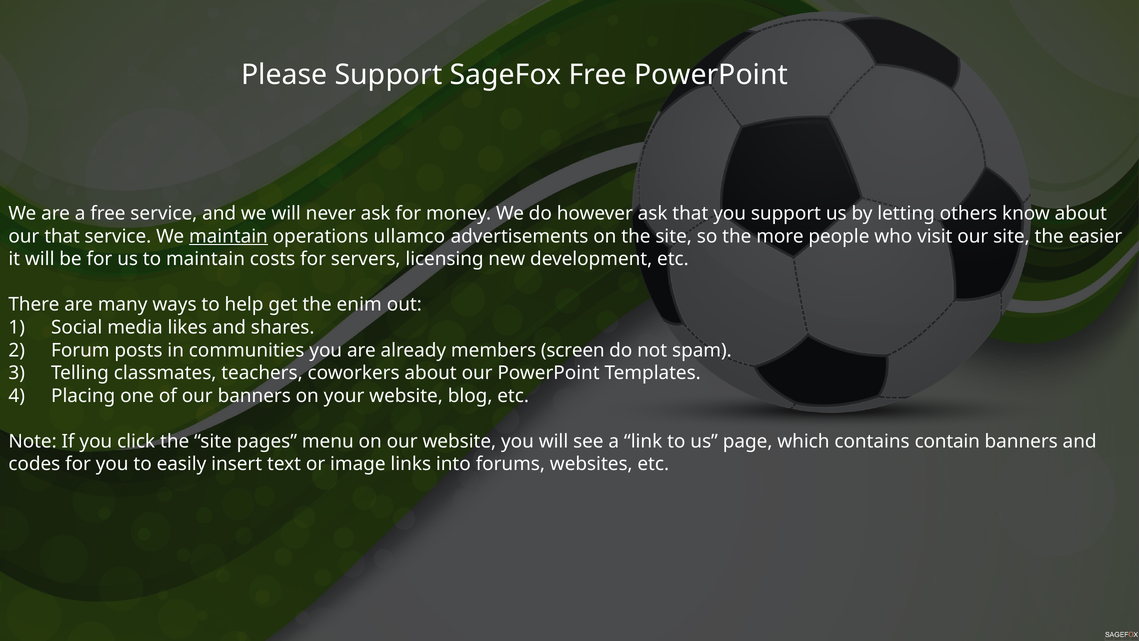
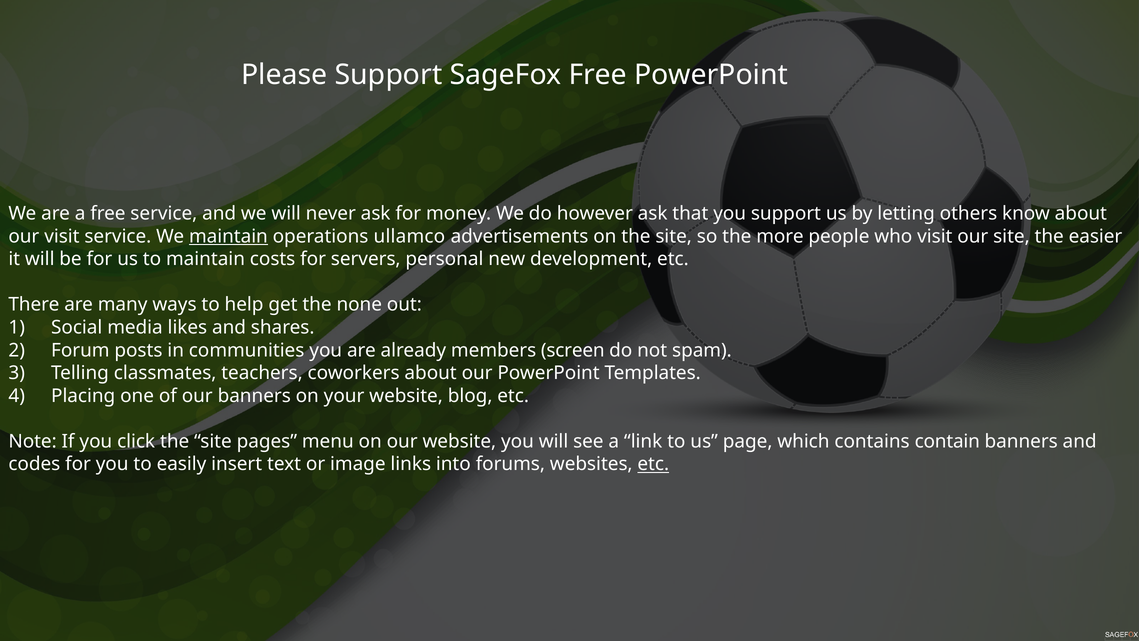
our that: that -> visit
licensing: licensing -> personal
enim: enim -> none
etc at (653, 464) underline: none -> present
